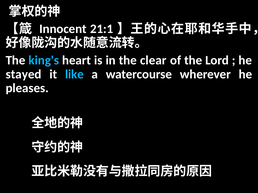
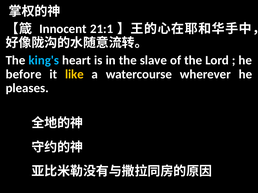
clear: clear -> slave
stayed: stayed -> before
like colour: light blue -> yellow
